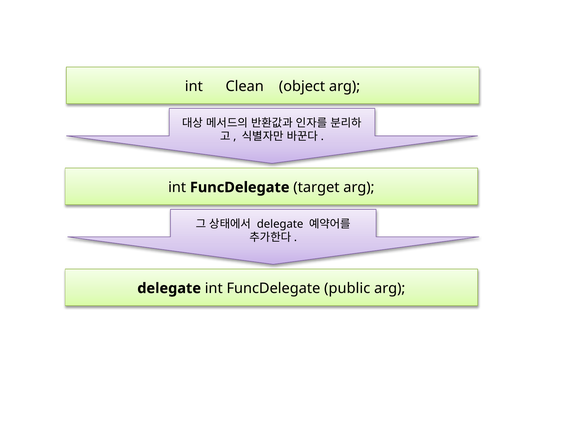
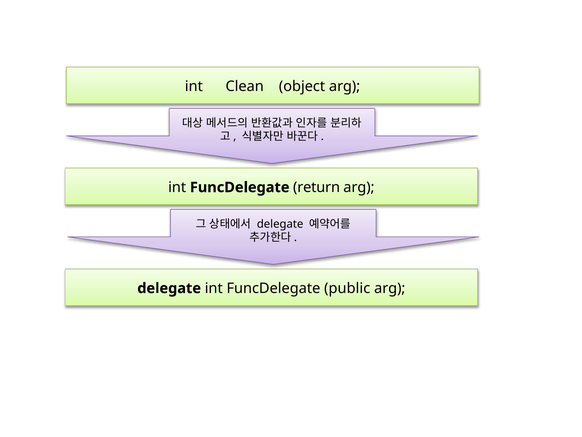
target: target -> return
